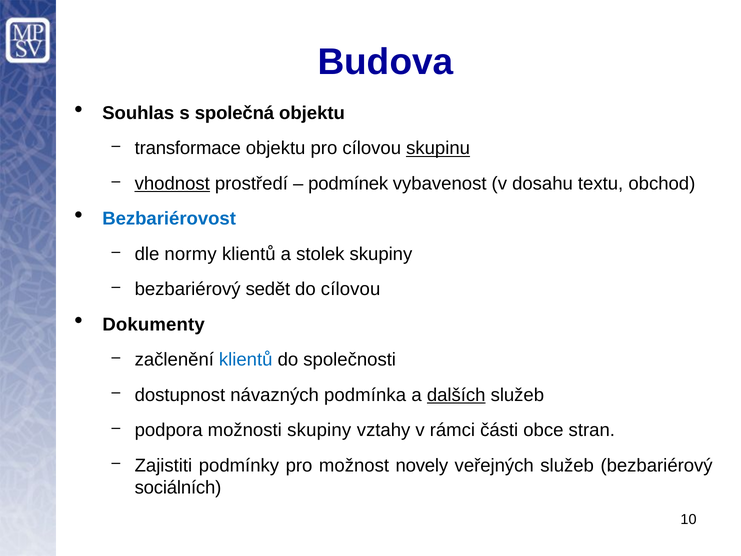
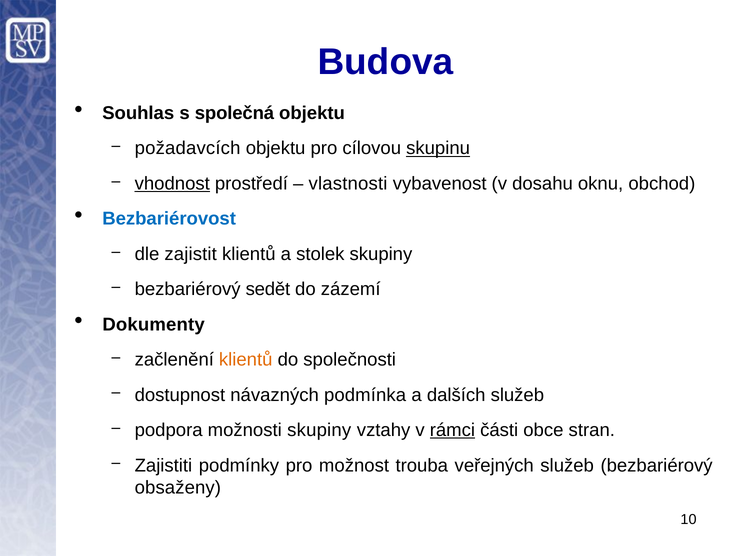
transformace: transformace -> požadavcích
podmínek: podmínek -> vlastnosti
textu: textu -> oknu
normy: normy -> zajistit
do cílovou: cílovou -> zázemí
klientů at (246, 360) colour: blue -> orange
dalších underline: present -> none
rámci underline: none -> present
novely: novely -> trouba
sociálních: sociálních -> obsaženy
